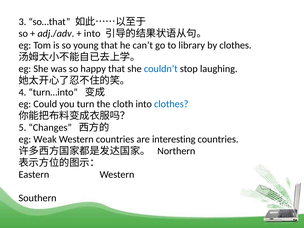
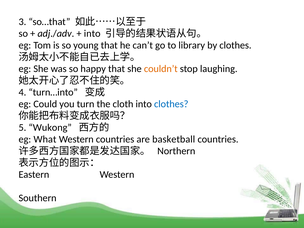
couldn’t colour: blue -> orange
Changes: Changes -> Wukong
Weak: Weak -> What
interesting: interesting -> basketball
